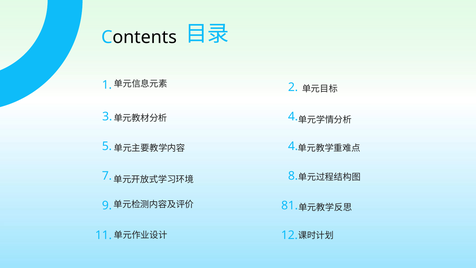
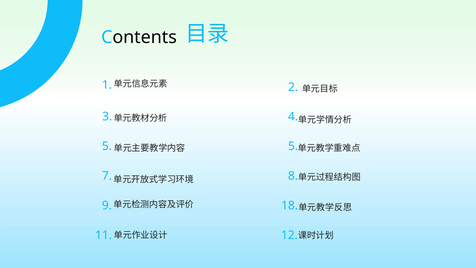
5 4: 4 -> 5
81: 81 -> 18
